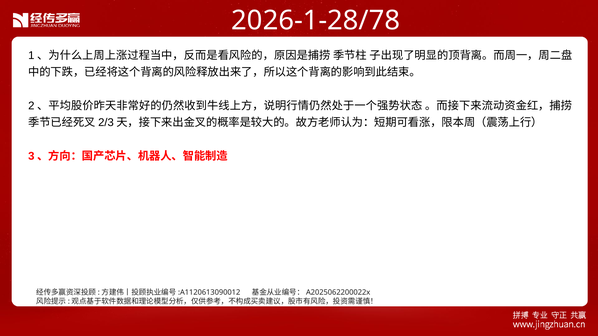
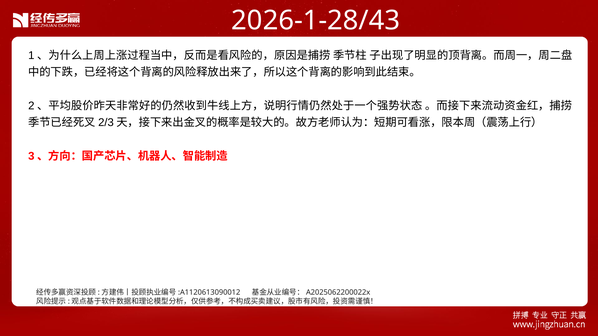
2026-1-28/78: 2026-1-28/78 -> 2026-1-28/43
